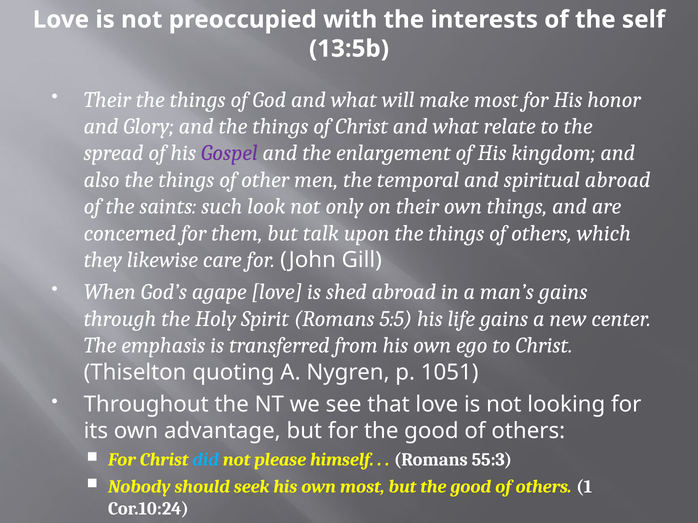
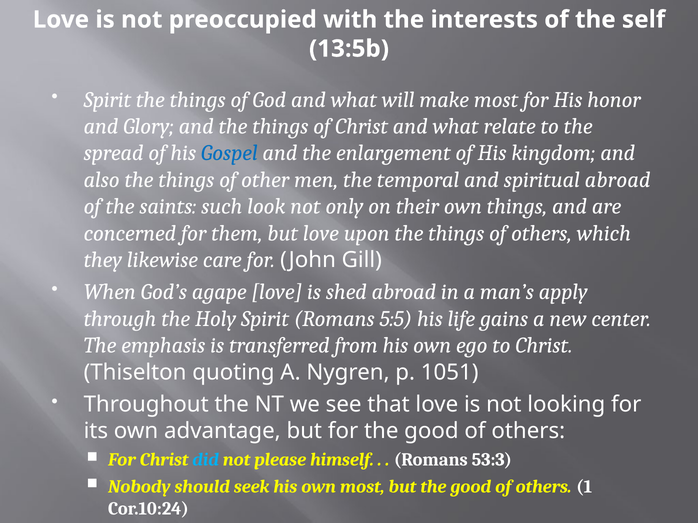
Their at (107, 100): Their -> Spirit
Gospel colour: purple -> blue
but talk: talk -> love
man’s gains: gains -> apply
55:3: 55:3 -> 53:3
